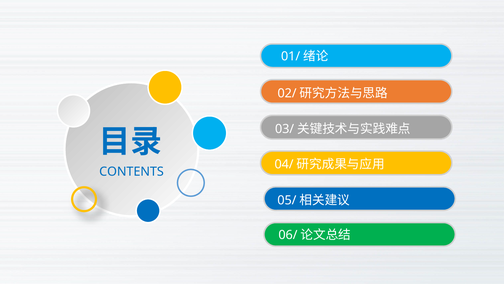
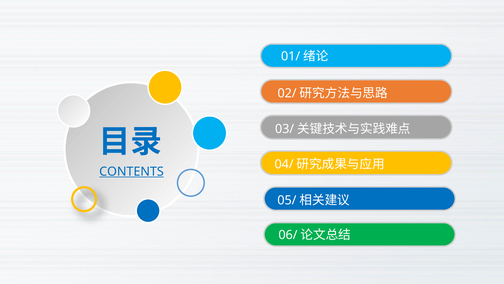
CONTENTS underline: none -> present
